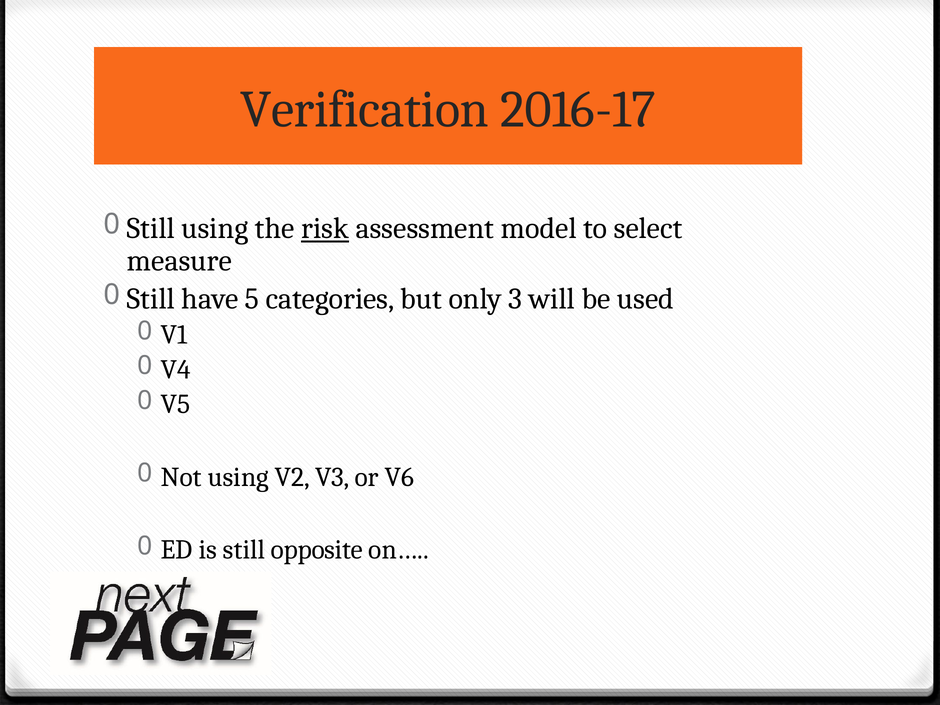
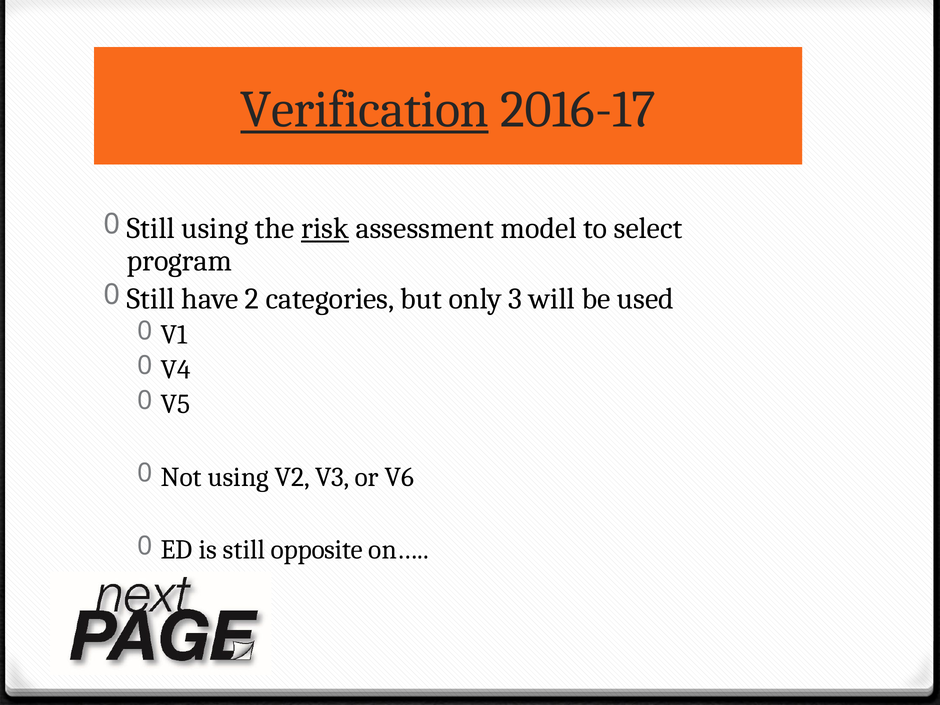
Verification underline: none -> present
measure: measure -> program
5: 5 -> 2
